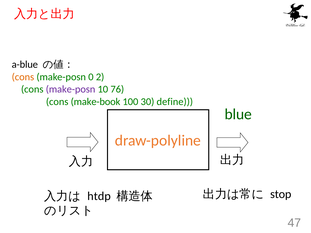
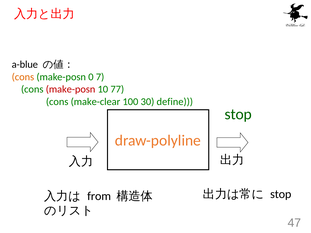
2: 2 -> 7
make-posn at (71, 89) colour: purple -> red
76: 76 -> 77
make-book: make-book -> make-clear
blue at (238, 114): blue -> stop
htdp: htdp -> from
